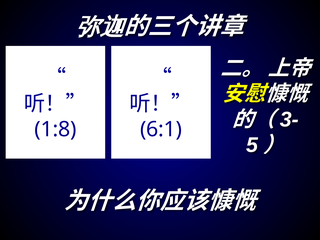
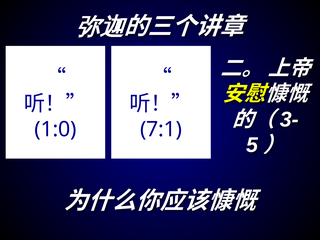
1:8: 1:8 -> 1:0
6:1: 6:1 -> 7:1
